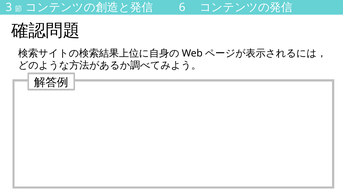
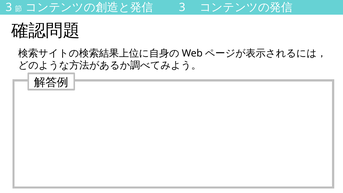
6 at (182, 7): 6 -> 3
